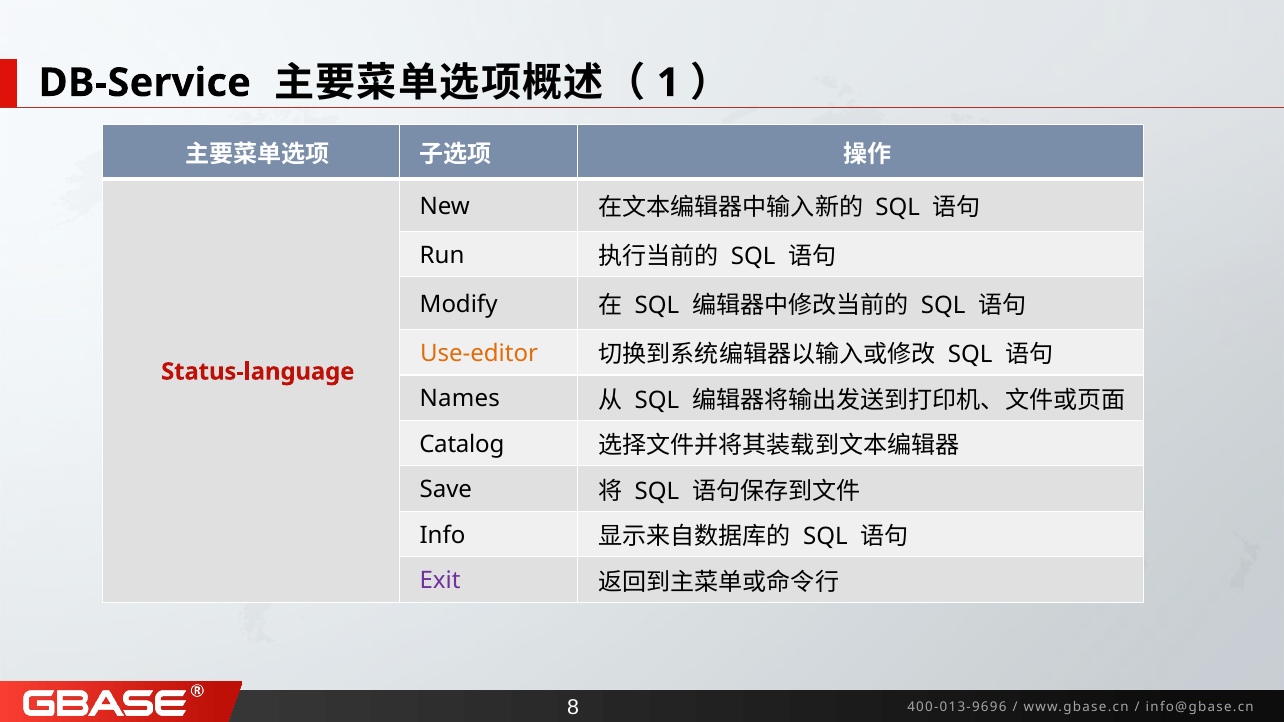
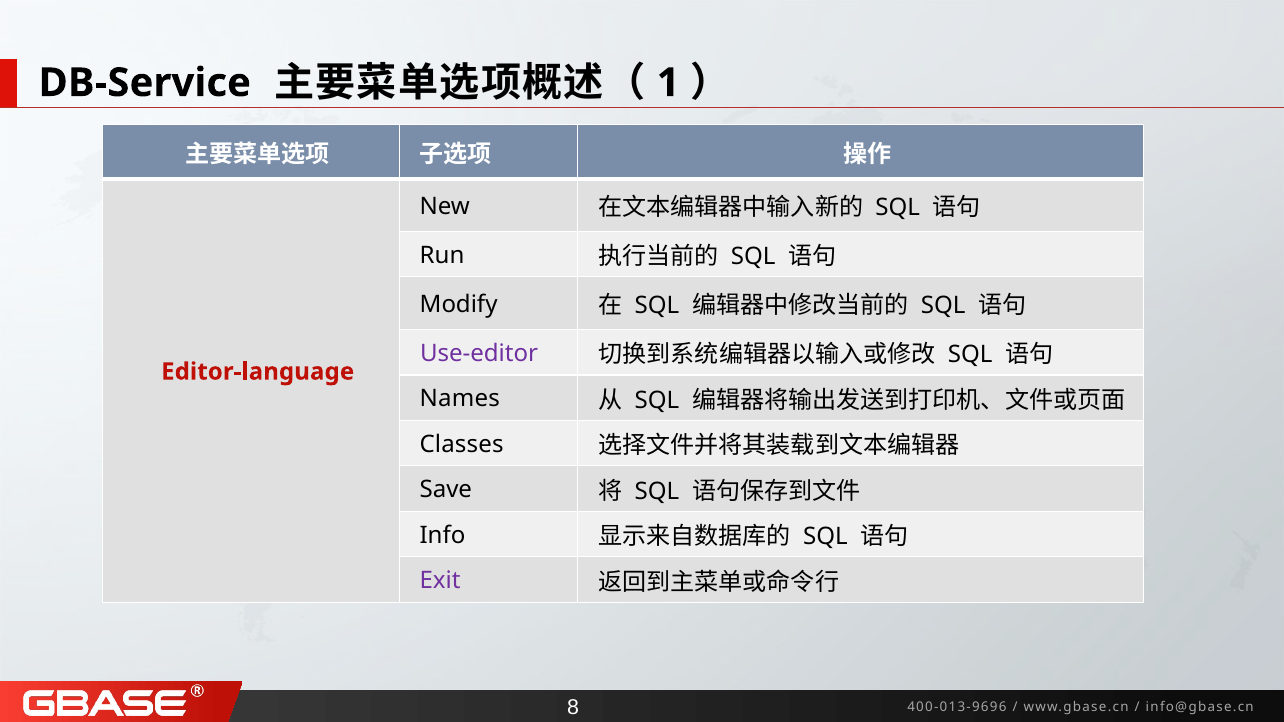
Use-editor colour: orange -> purple
Status-language: Status-language -> Editor-language
Catalog: Catalog -> Classes
